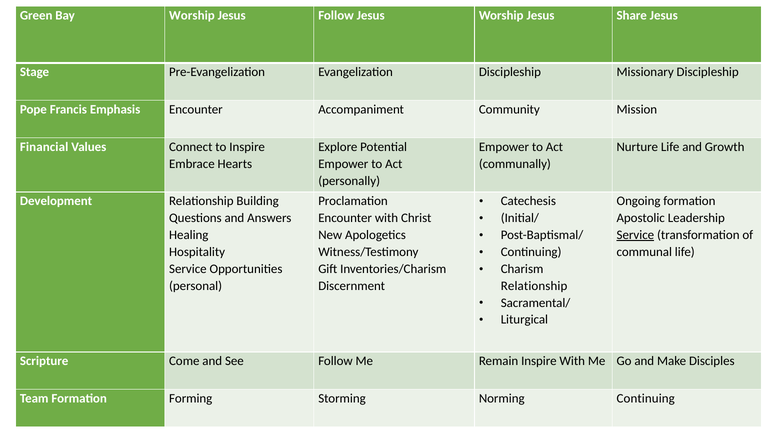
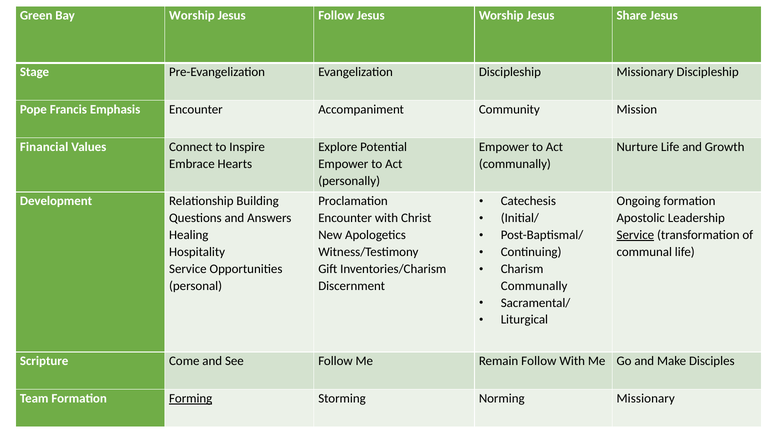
Relationship at (534, 286): Relationship -> Communally
Remain Inspire: Inspire -> Follow
Forming underline: none -> present
Norming Continuing: Continuing -> Missionary
